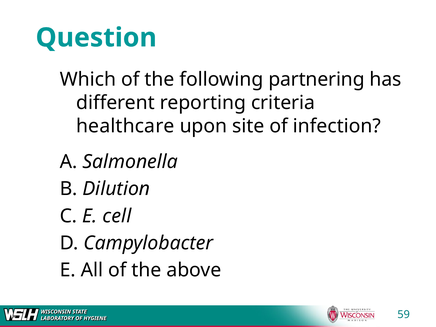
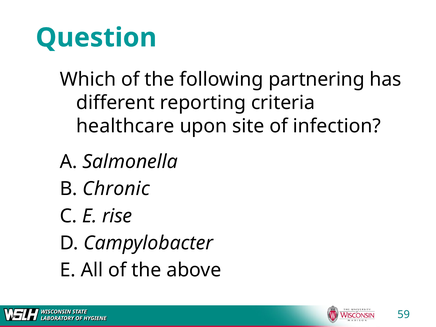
Dilution: Dilution -> Chronic
cell: cell -> rise
